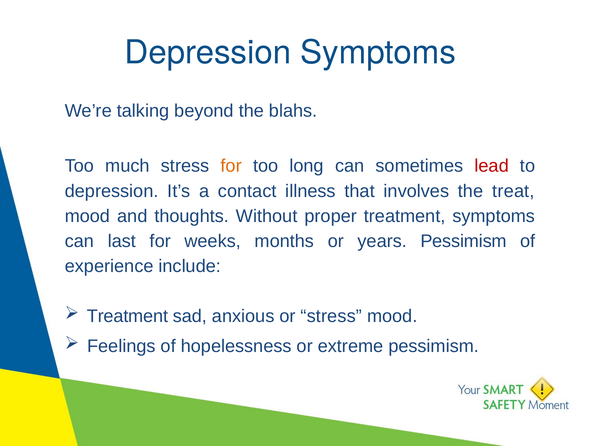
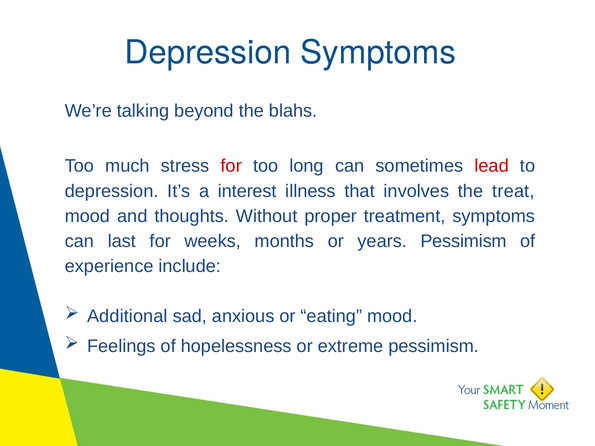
for at (231, 166) colour: orange -> red
contact: contact -> interest
Treatment at (128, 316): Treatment -> Additional
or stress: stress -> eating
